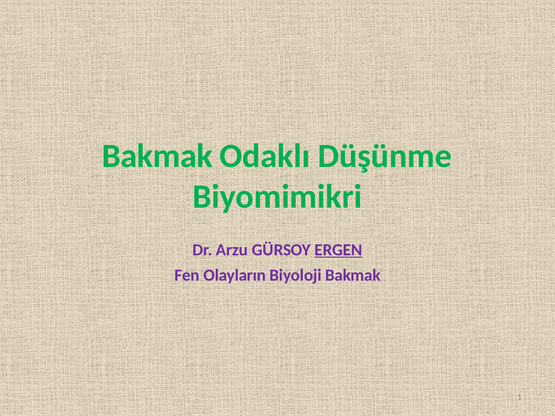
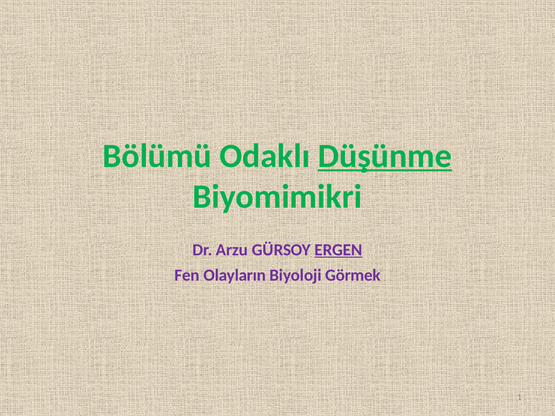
Bakmak at (157, 156): Bakmak -> Bölümü
Düşünme underline: none -> present
Biyoloji Bakmak: Bakmak -> Görmek
